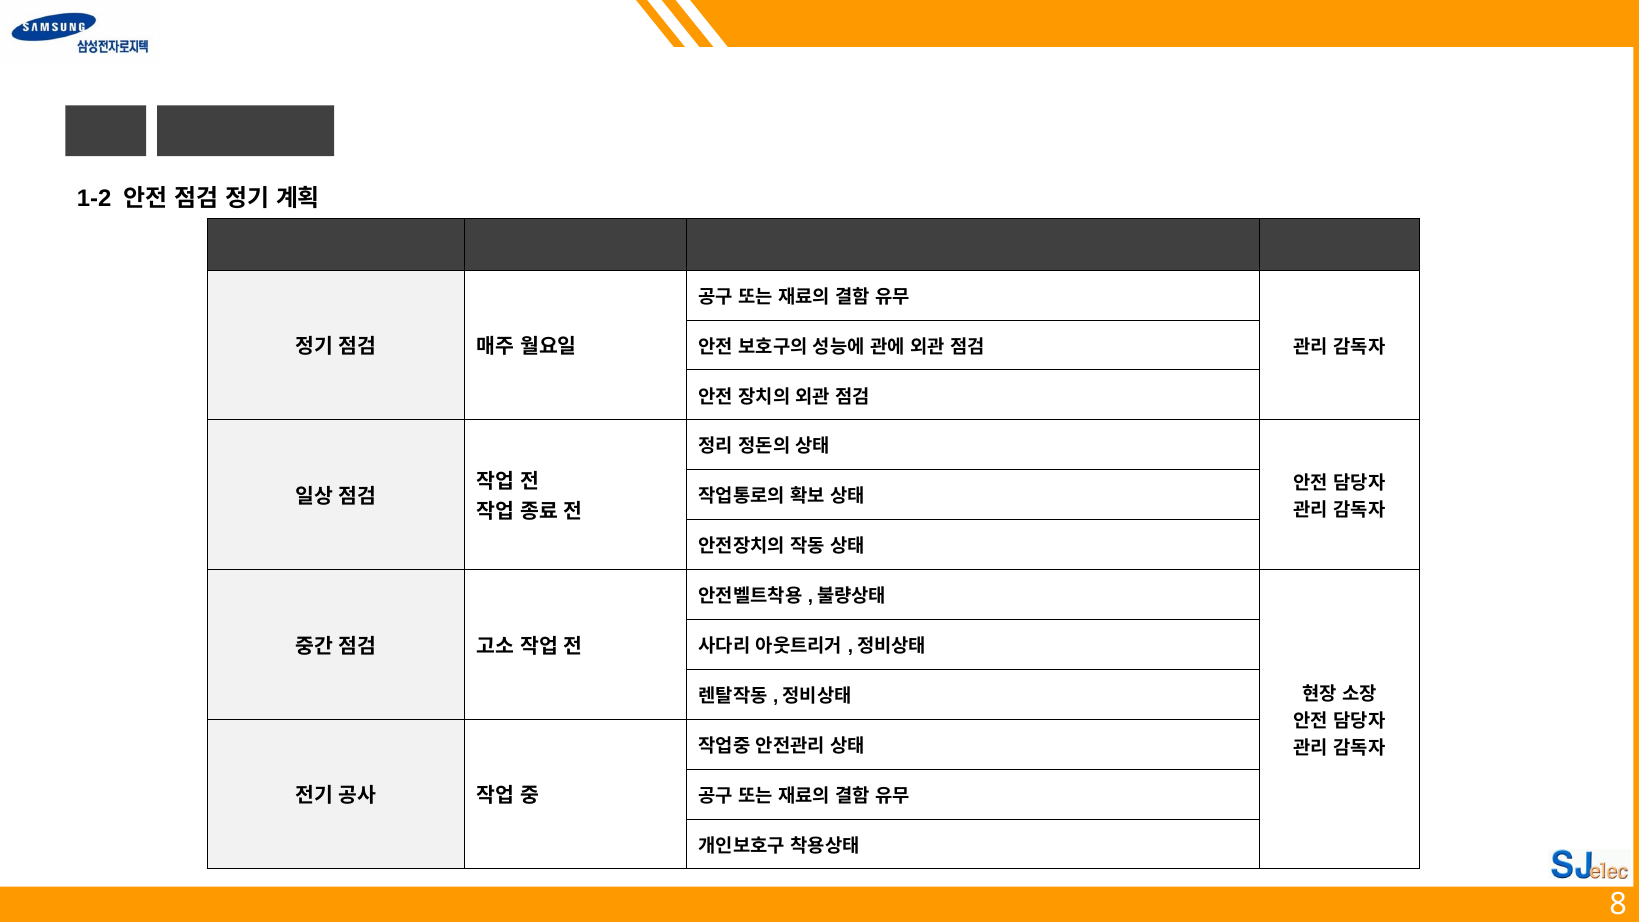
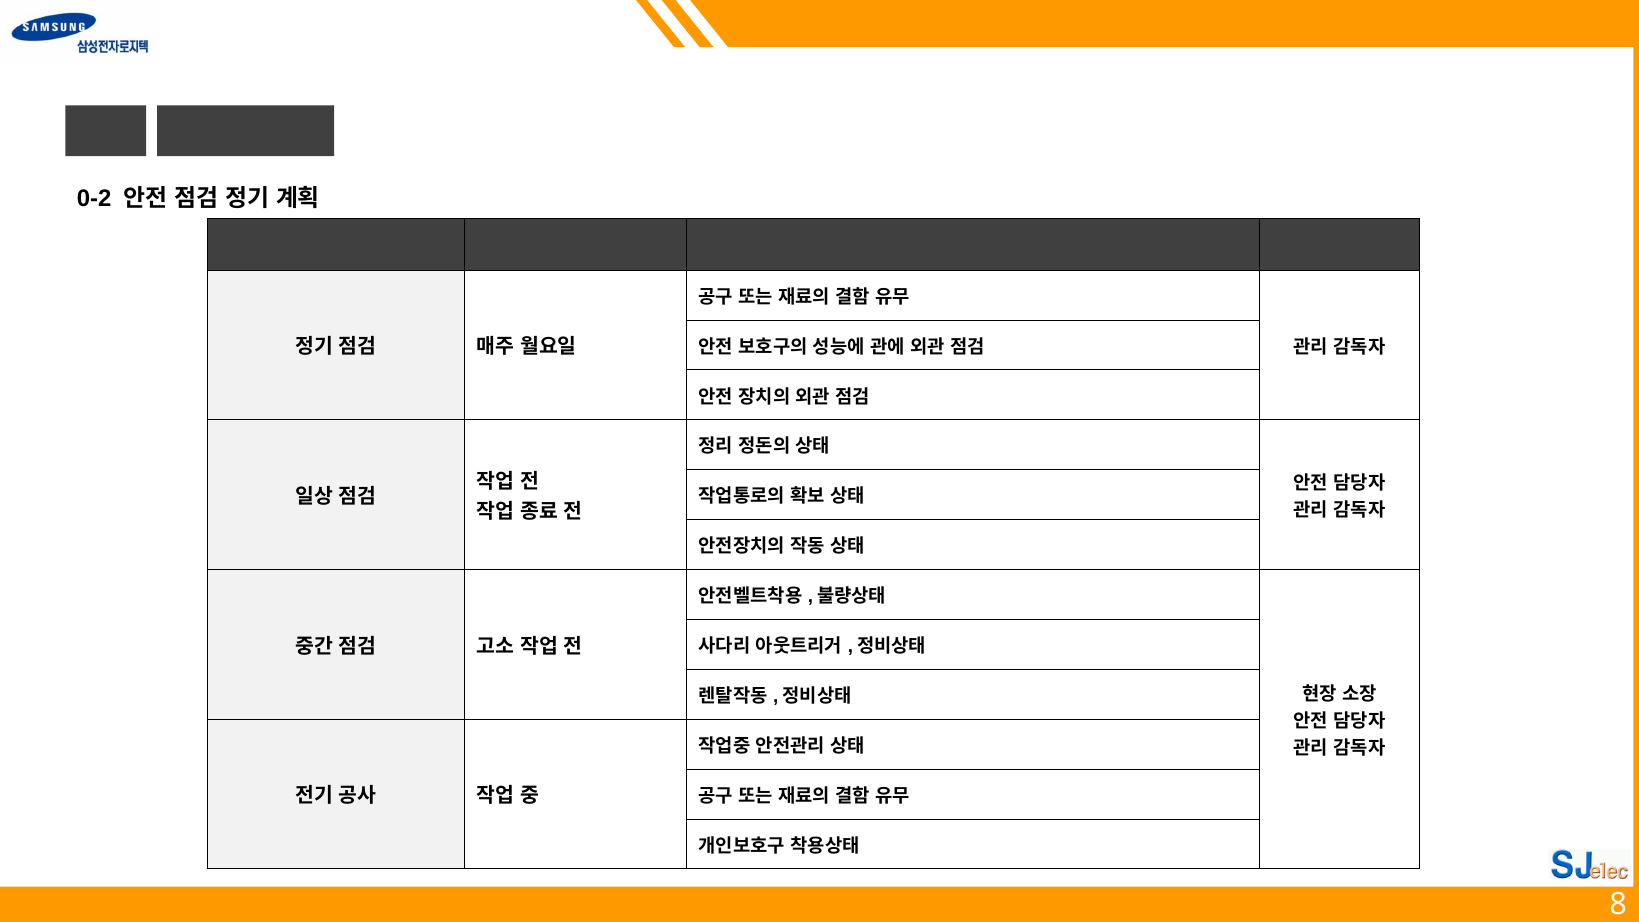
1-2: 1-2 -> 0-2
